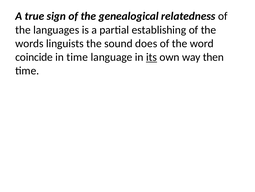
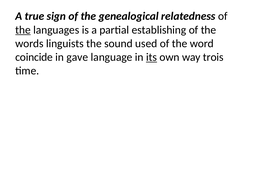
the at (23, 30) underline: none -> present
does: does -> used
in time: time -> gave
then: then -> trois
